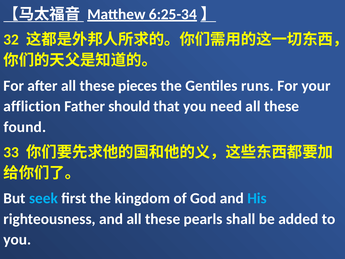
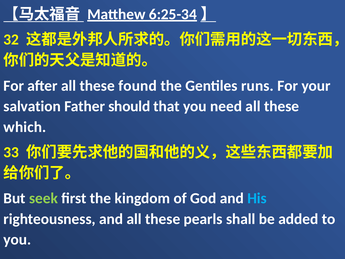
pieces: pieces -> found
affliction: affliction -> salvation
found: found -> which
seek colour: light blue -> light green
